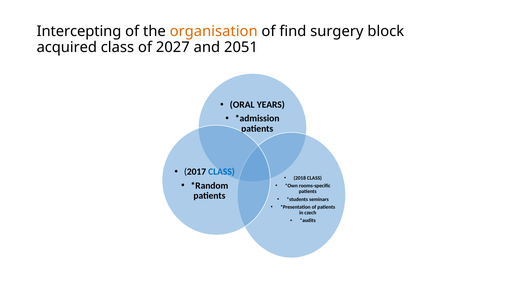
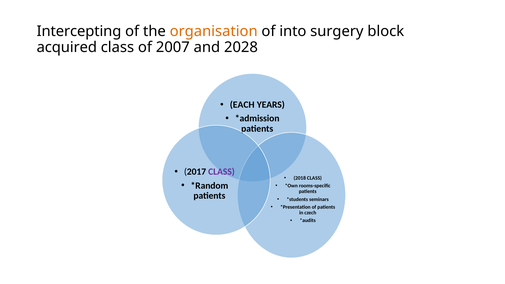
find: find -> into
2027: 2027 -> 2007
2051: 2051 -> 2028
ORAL: ORAL -> EACH
CLASS at (221, 172) colour: blue -> purple
